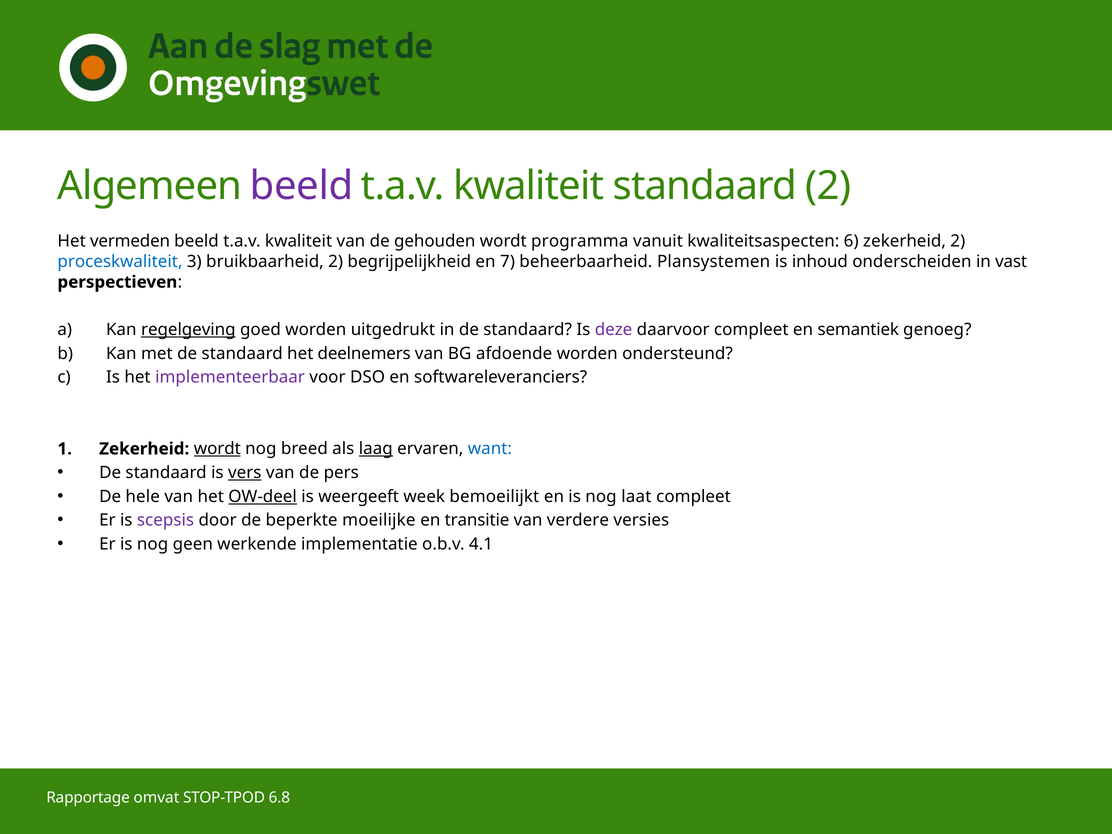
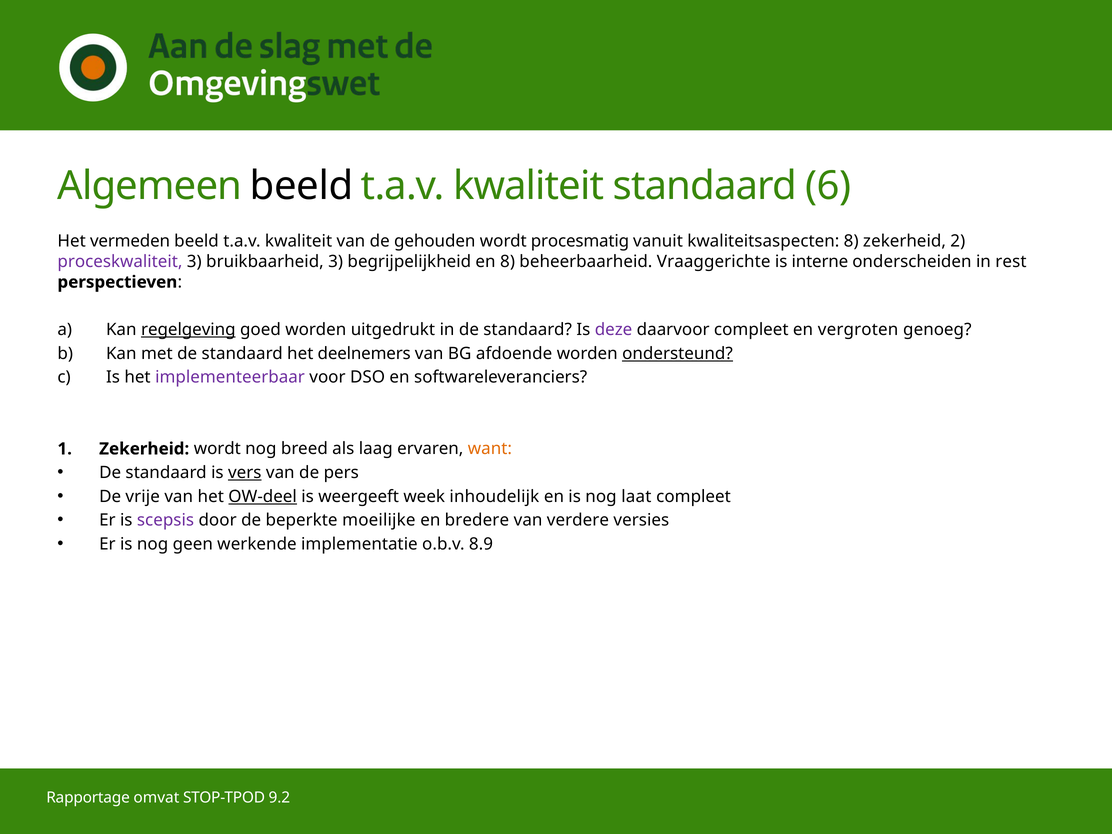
beeld at (302, 186) colour: purple -> black
standaard 2: 2 -> 6
programma: programma -> procesmatig
kwaliteitsaspecten 6: 6 -> 8
proceskwaliteit colour: blue -> purple
bruikbaarheid 2: 2 -> 3
en 7: 7 -> 8
Plansystemen: Plansystemen -> Vraaggerichte
inhoud: inhoud -> interne
vast: vast -> rest
semantiek: semantiek -> vergroten
ondersteund underline: none -> present
wordt at (217, 449) underline: present -> none
laag underline: present -> none
want colour: blue -> orange
hele: hele -> vrije
bemoeilijkt: bemoeilijkt -> inhoudelijk
transitie: transitie -> bredere
4.1: 4.1 -> 8.9
6.8: 6.8 -> 9.2
